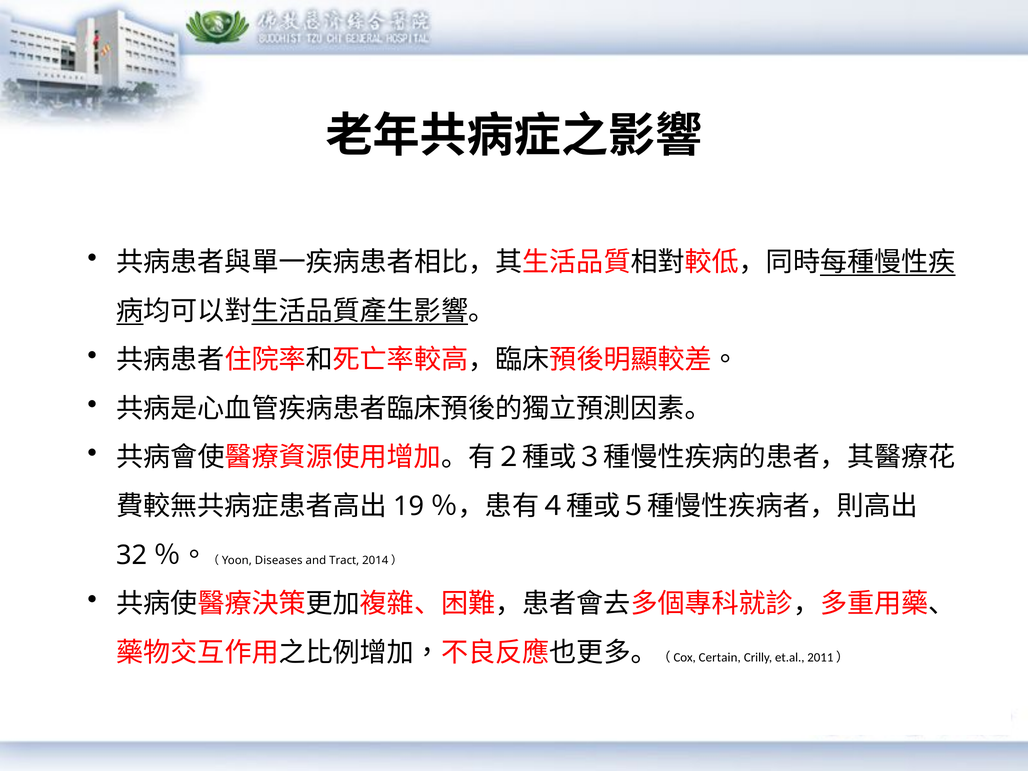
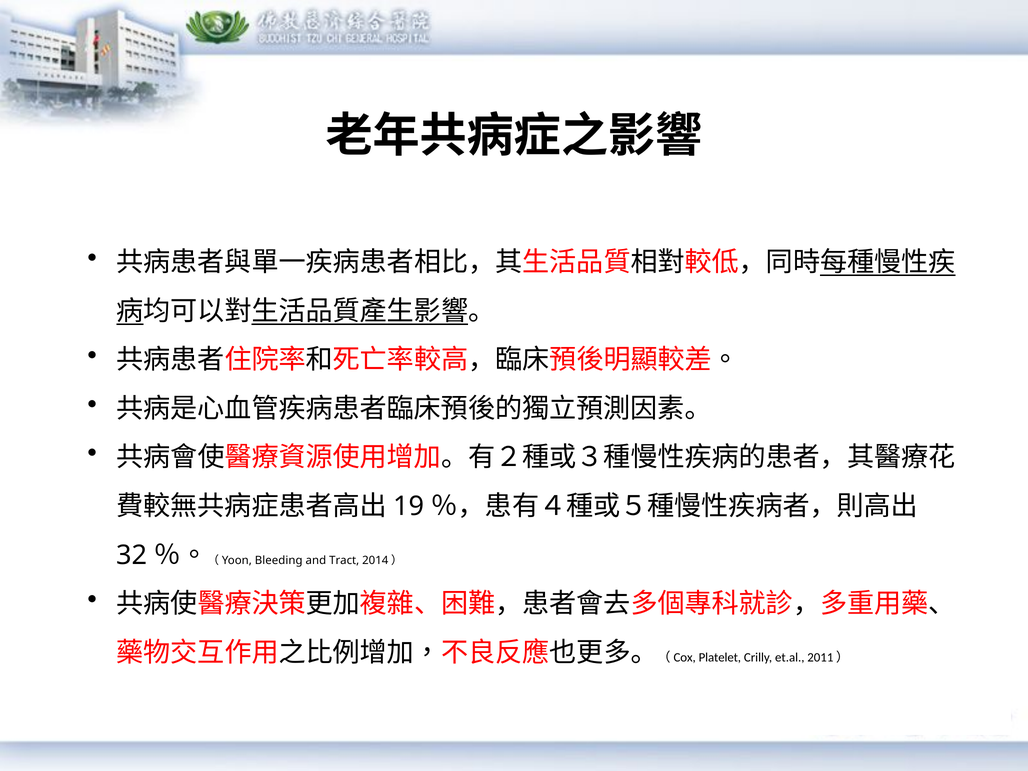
Diseases: Diseases -> Bleeding
Certain: Certain -> Platelet
